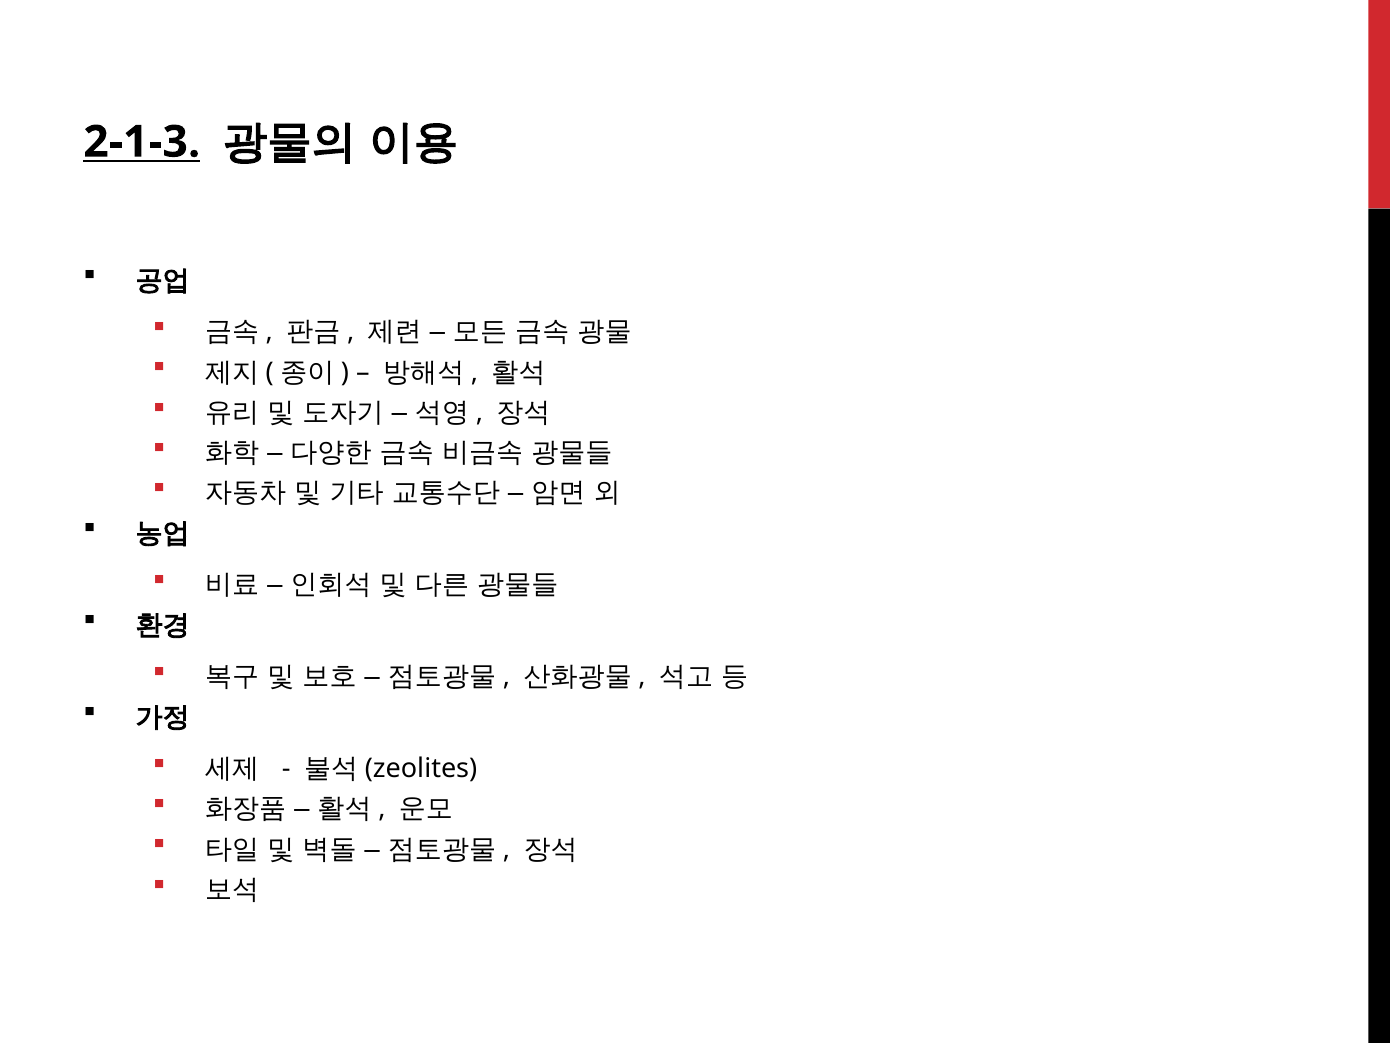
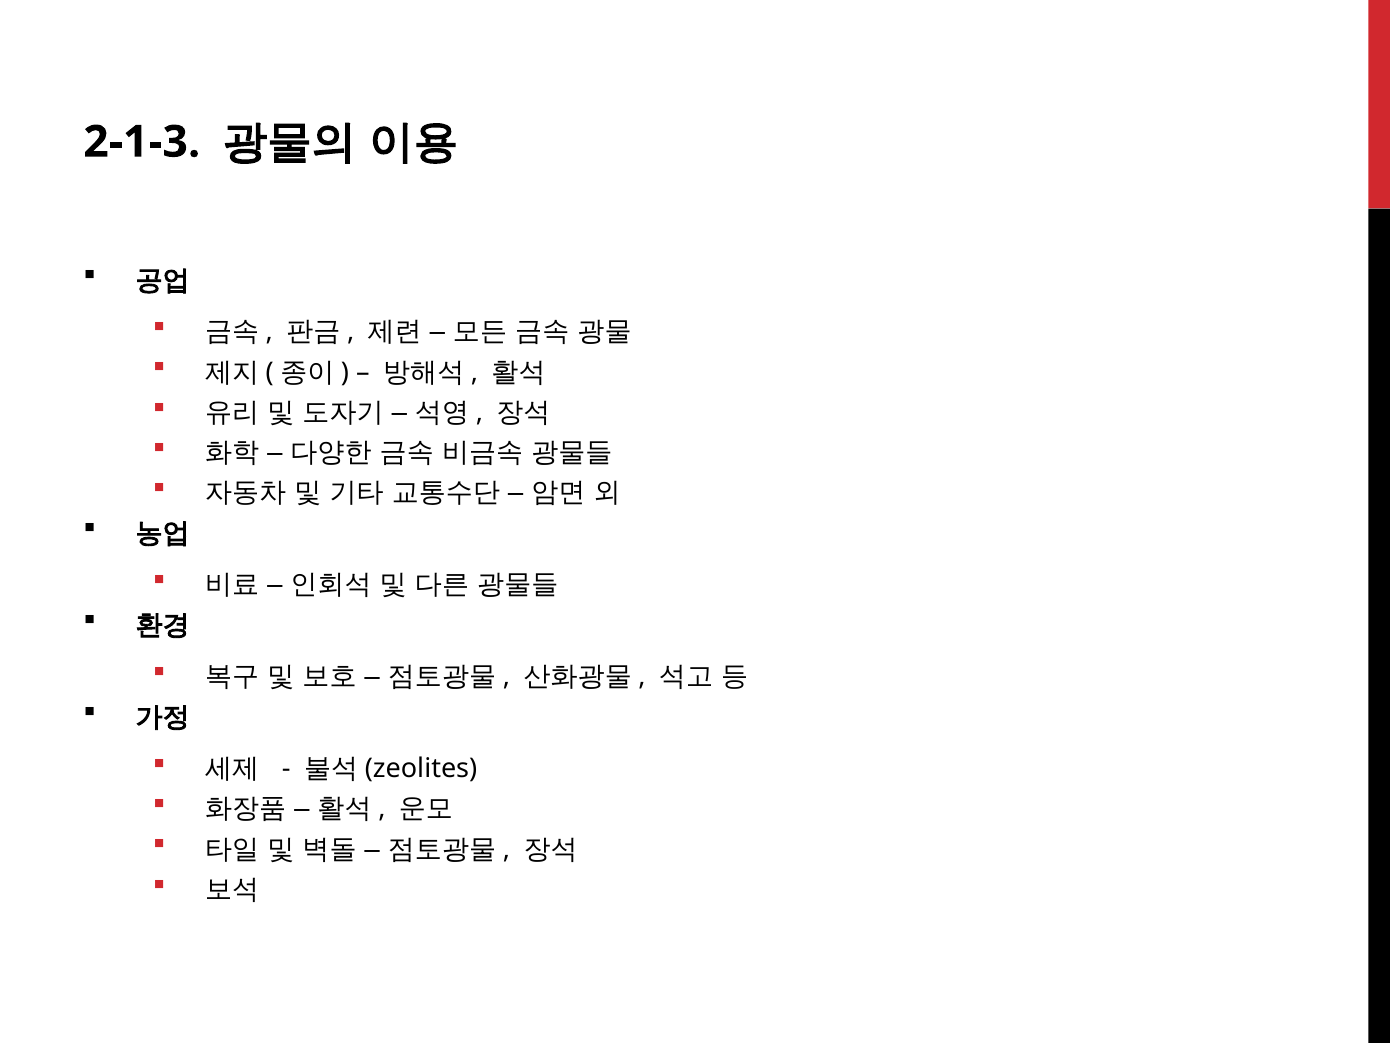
2-1-3 underline: present -> none
